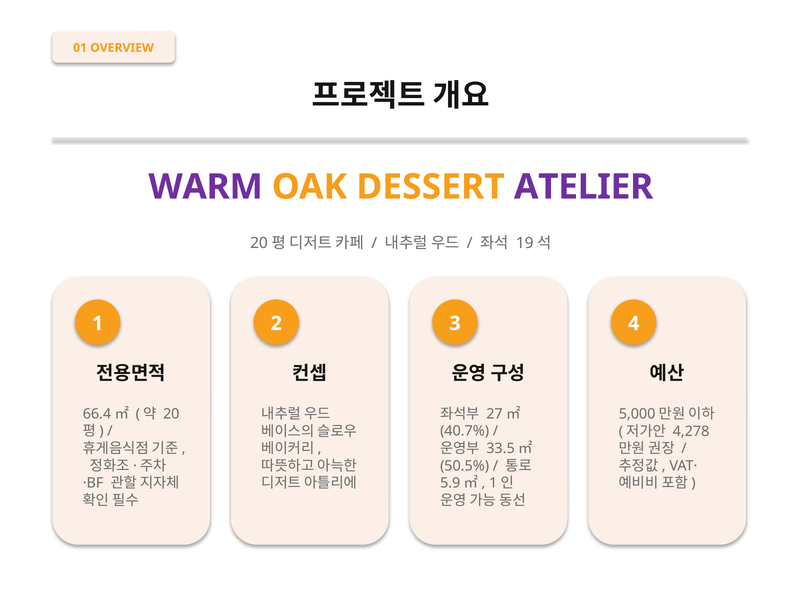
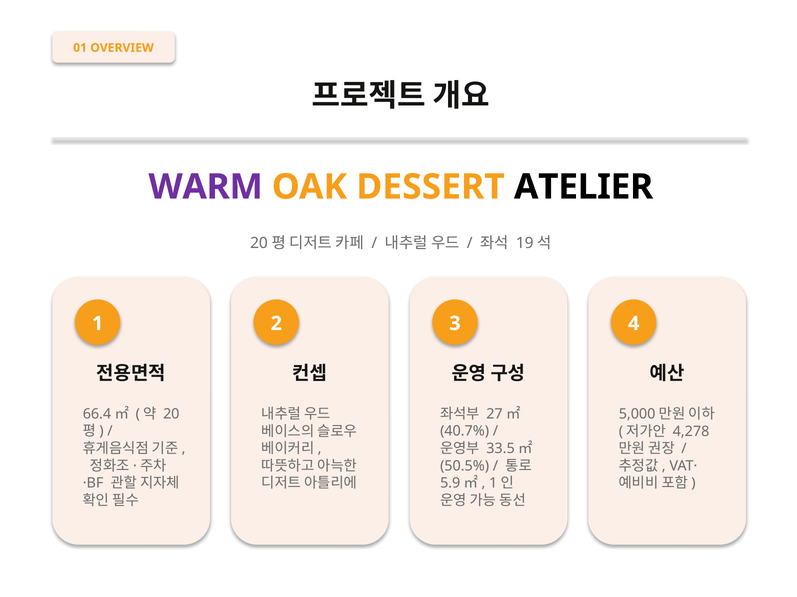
ATELIER colour: purple -> black
